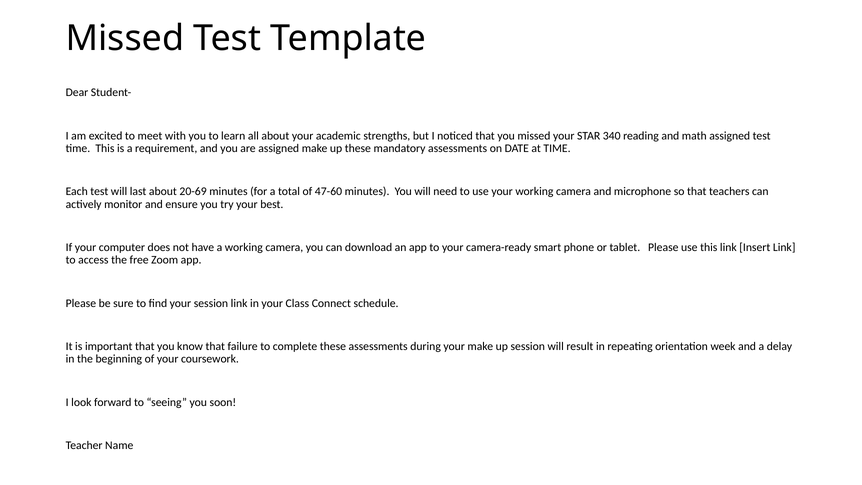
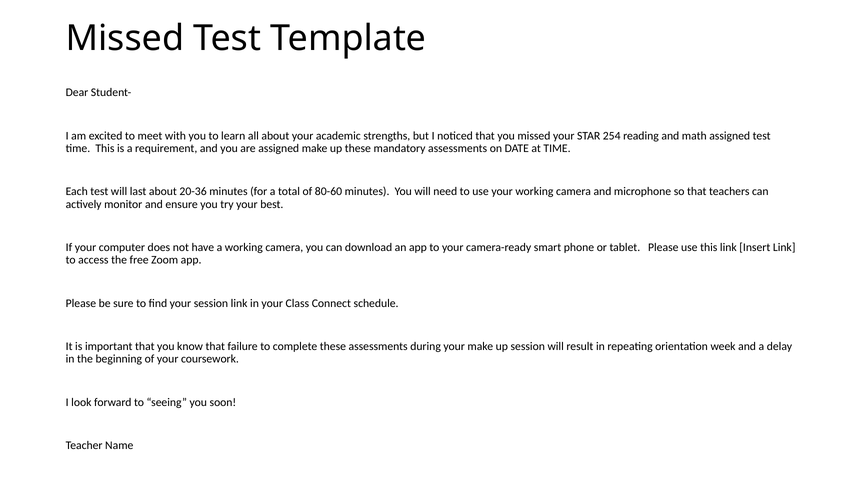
340: 340 -> 254
20-69: 20-69 -> 20-36
47-60: 47-60 -> 80-60
